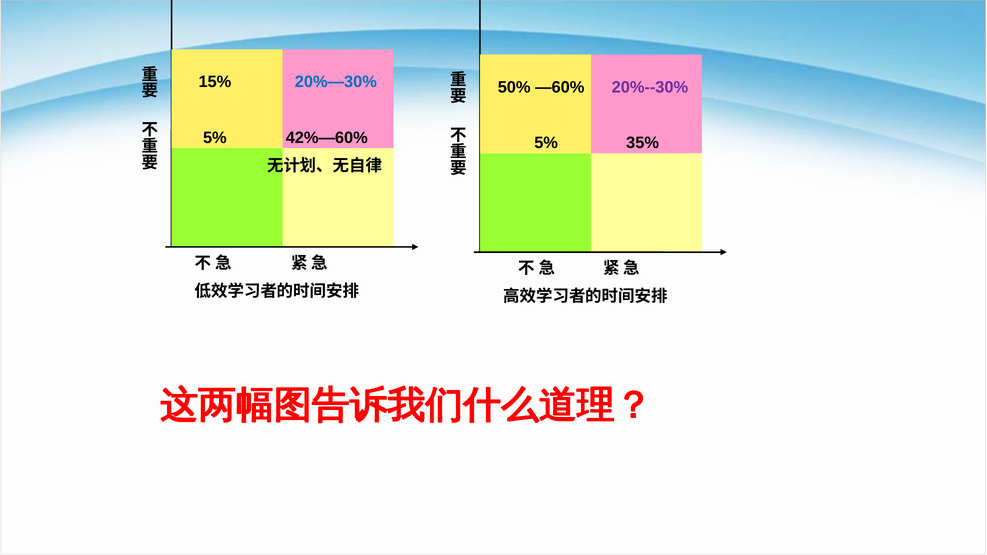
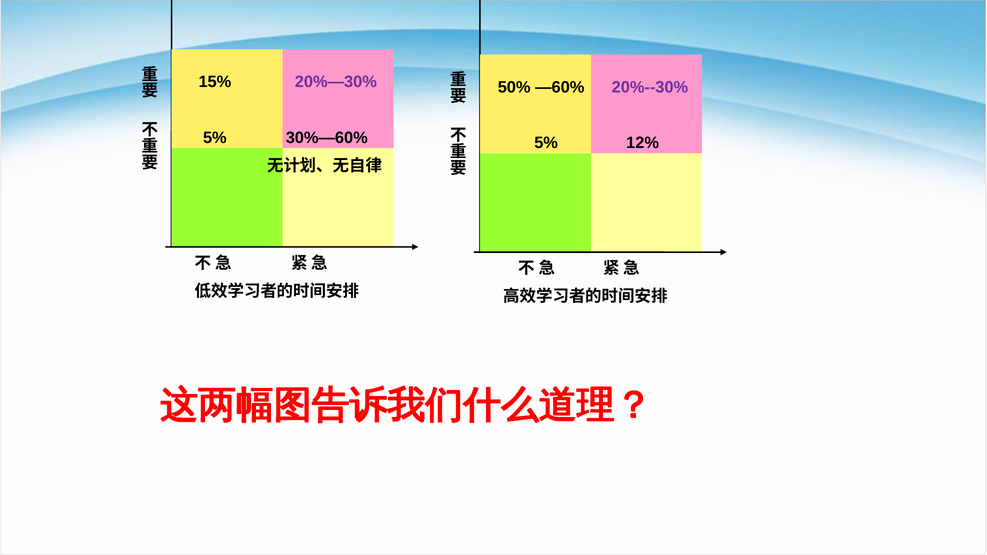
20%—30% colour: blue -> purple
42%—60%: 42%—60% -> 30%—60%
35%: 35% -> 12%
